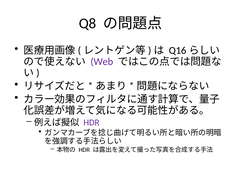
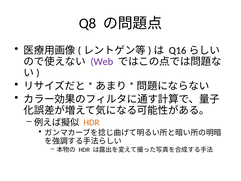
HDR at (91, 122) colour: purple -> orange
